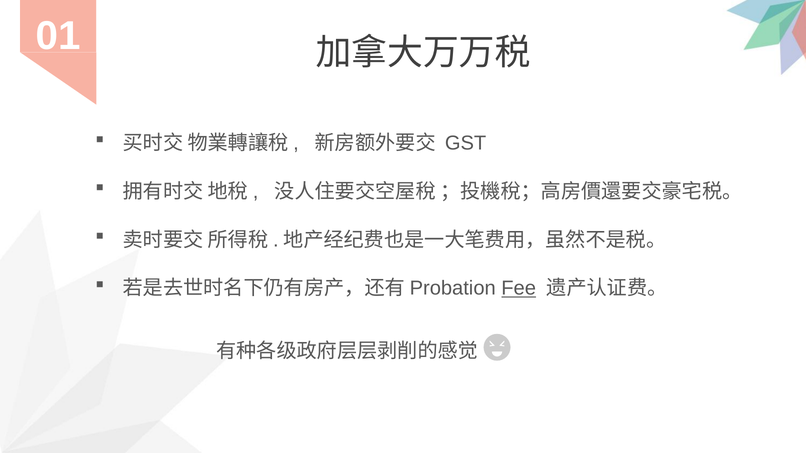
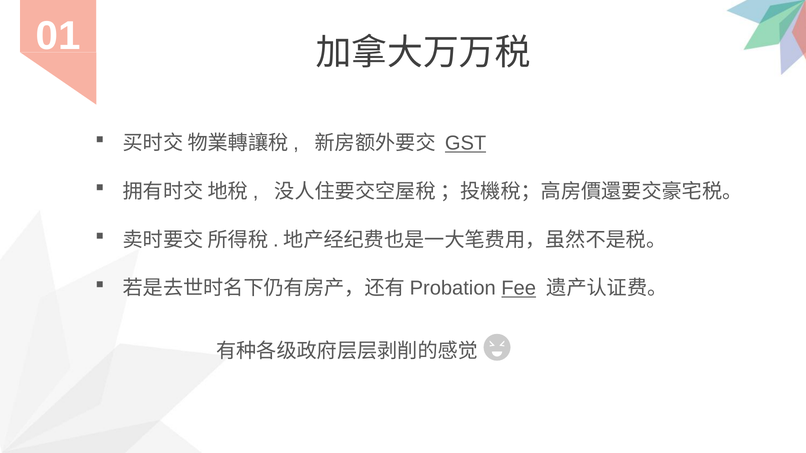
GST underline: none -> present
